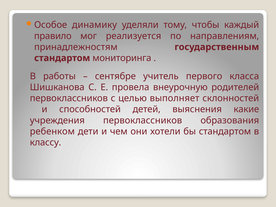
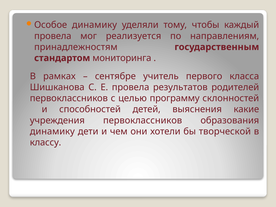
правило at (53, 36): правило -> провела
работы: работы -> рамках
внеурочную: внеурочную -> результатов
выполняет: выполняет -> программу
ребенком at (52, 131): ребенком -> динамику
бы стандартом: стандартом -> творческой
